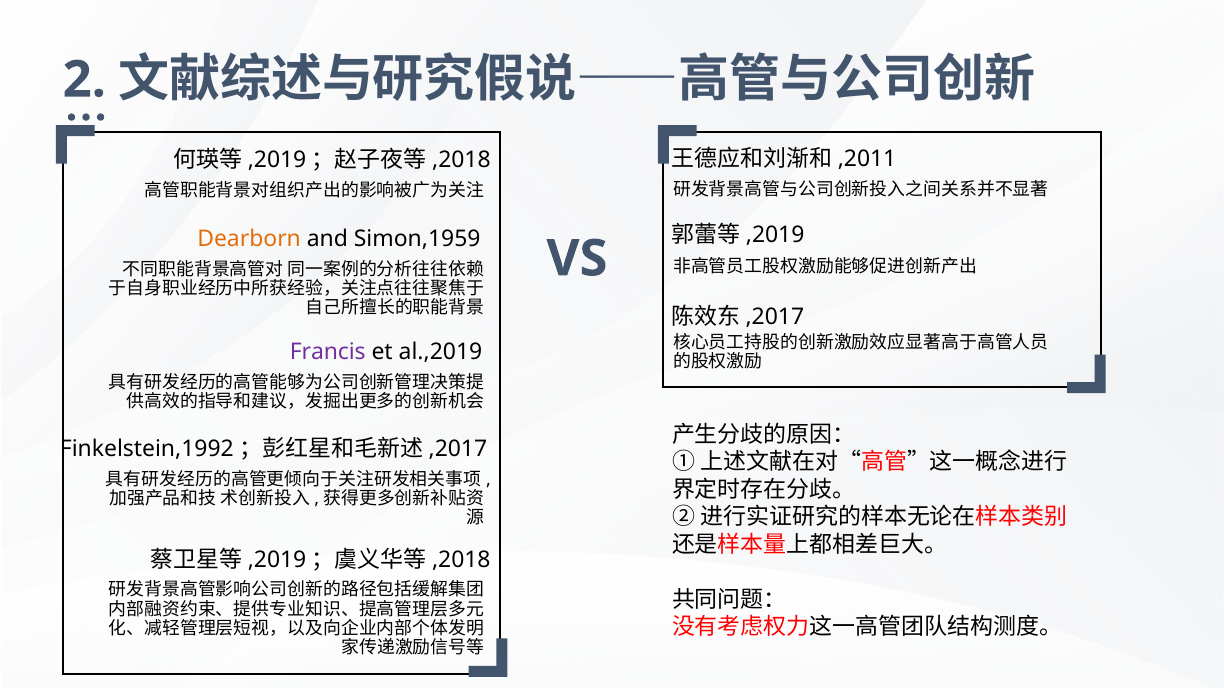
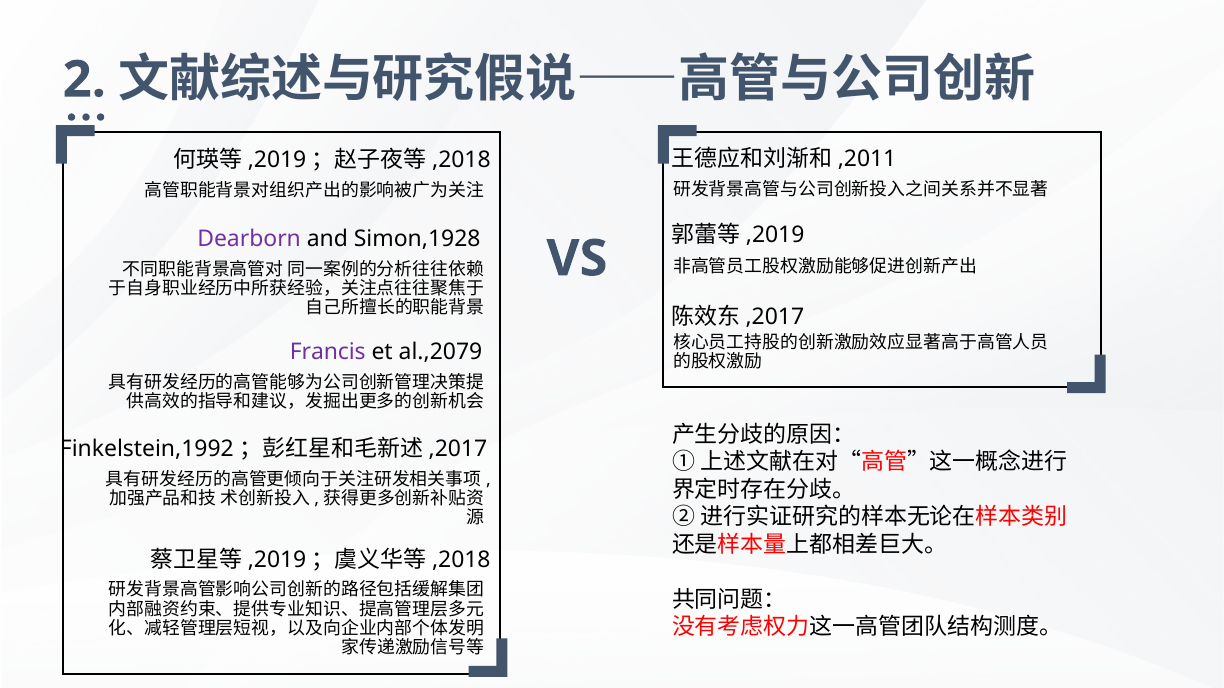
Dearborn colour: orange -> purple
Simon,1959: Simon,1959 -> Simon,1928
al.,2019: al.,2019 -> al.,2079
